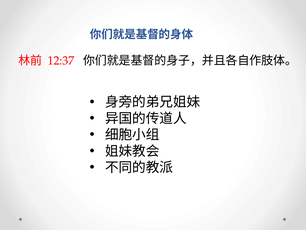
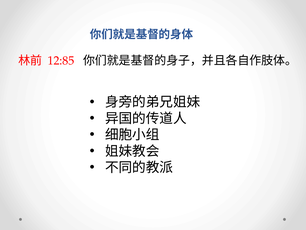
12:37: 12:37 -> 12:85
